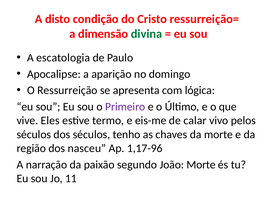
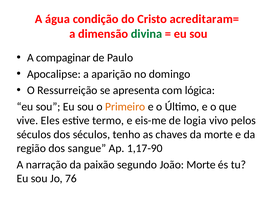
disto: disto -> água
ressurreição=: ressurreição= -> acreditaram=
escatologia: escatologia -> compaginar
Primeiro colour: purple -> orange
calar: calar -> logia
nasceu: nasceu -> sangue
1,17-96: 1,17-96 -> 1,17-90
11: 11 -> 76
